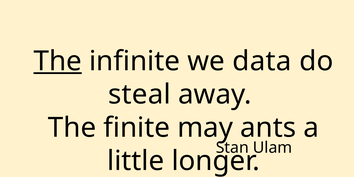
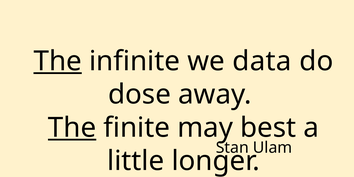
steal: steal -> dose
The at (72, 128) underline: none -> present
ants: ants -> best
